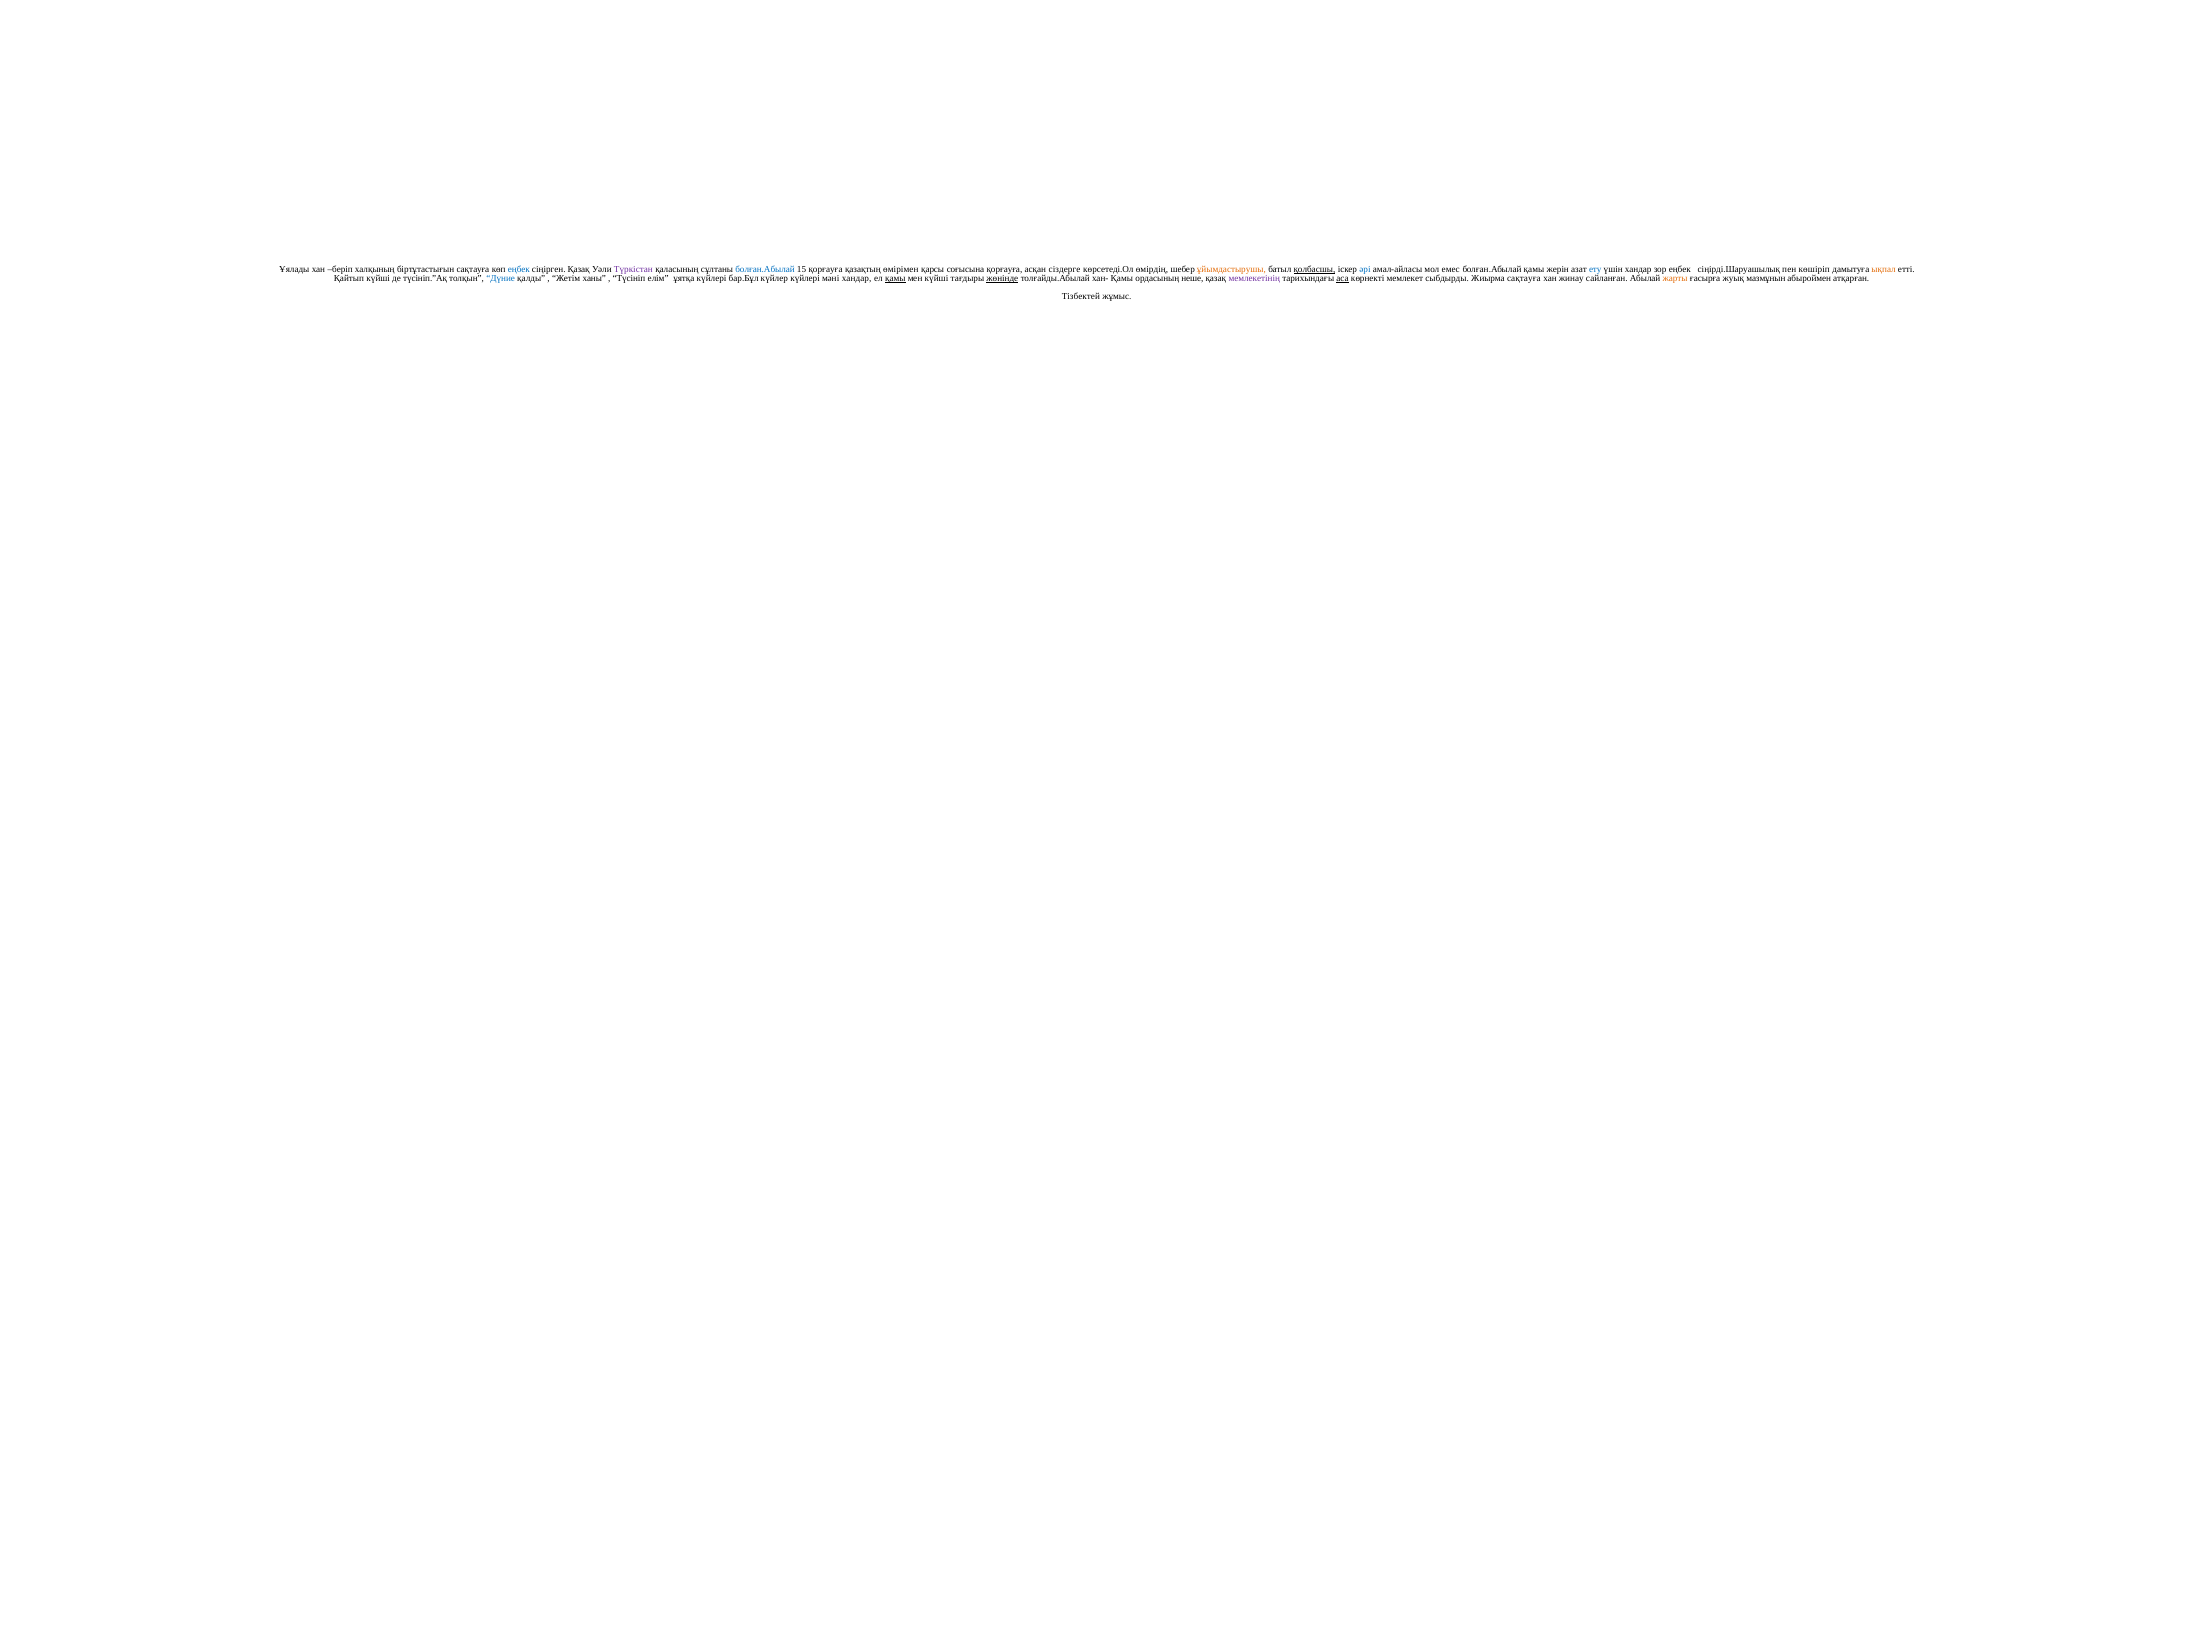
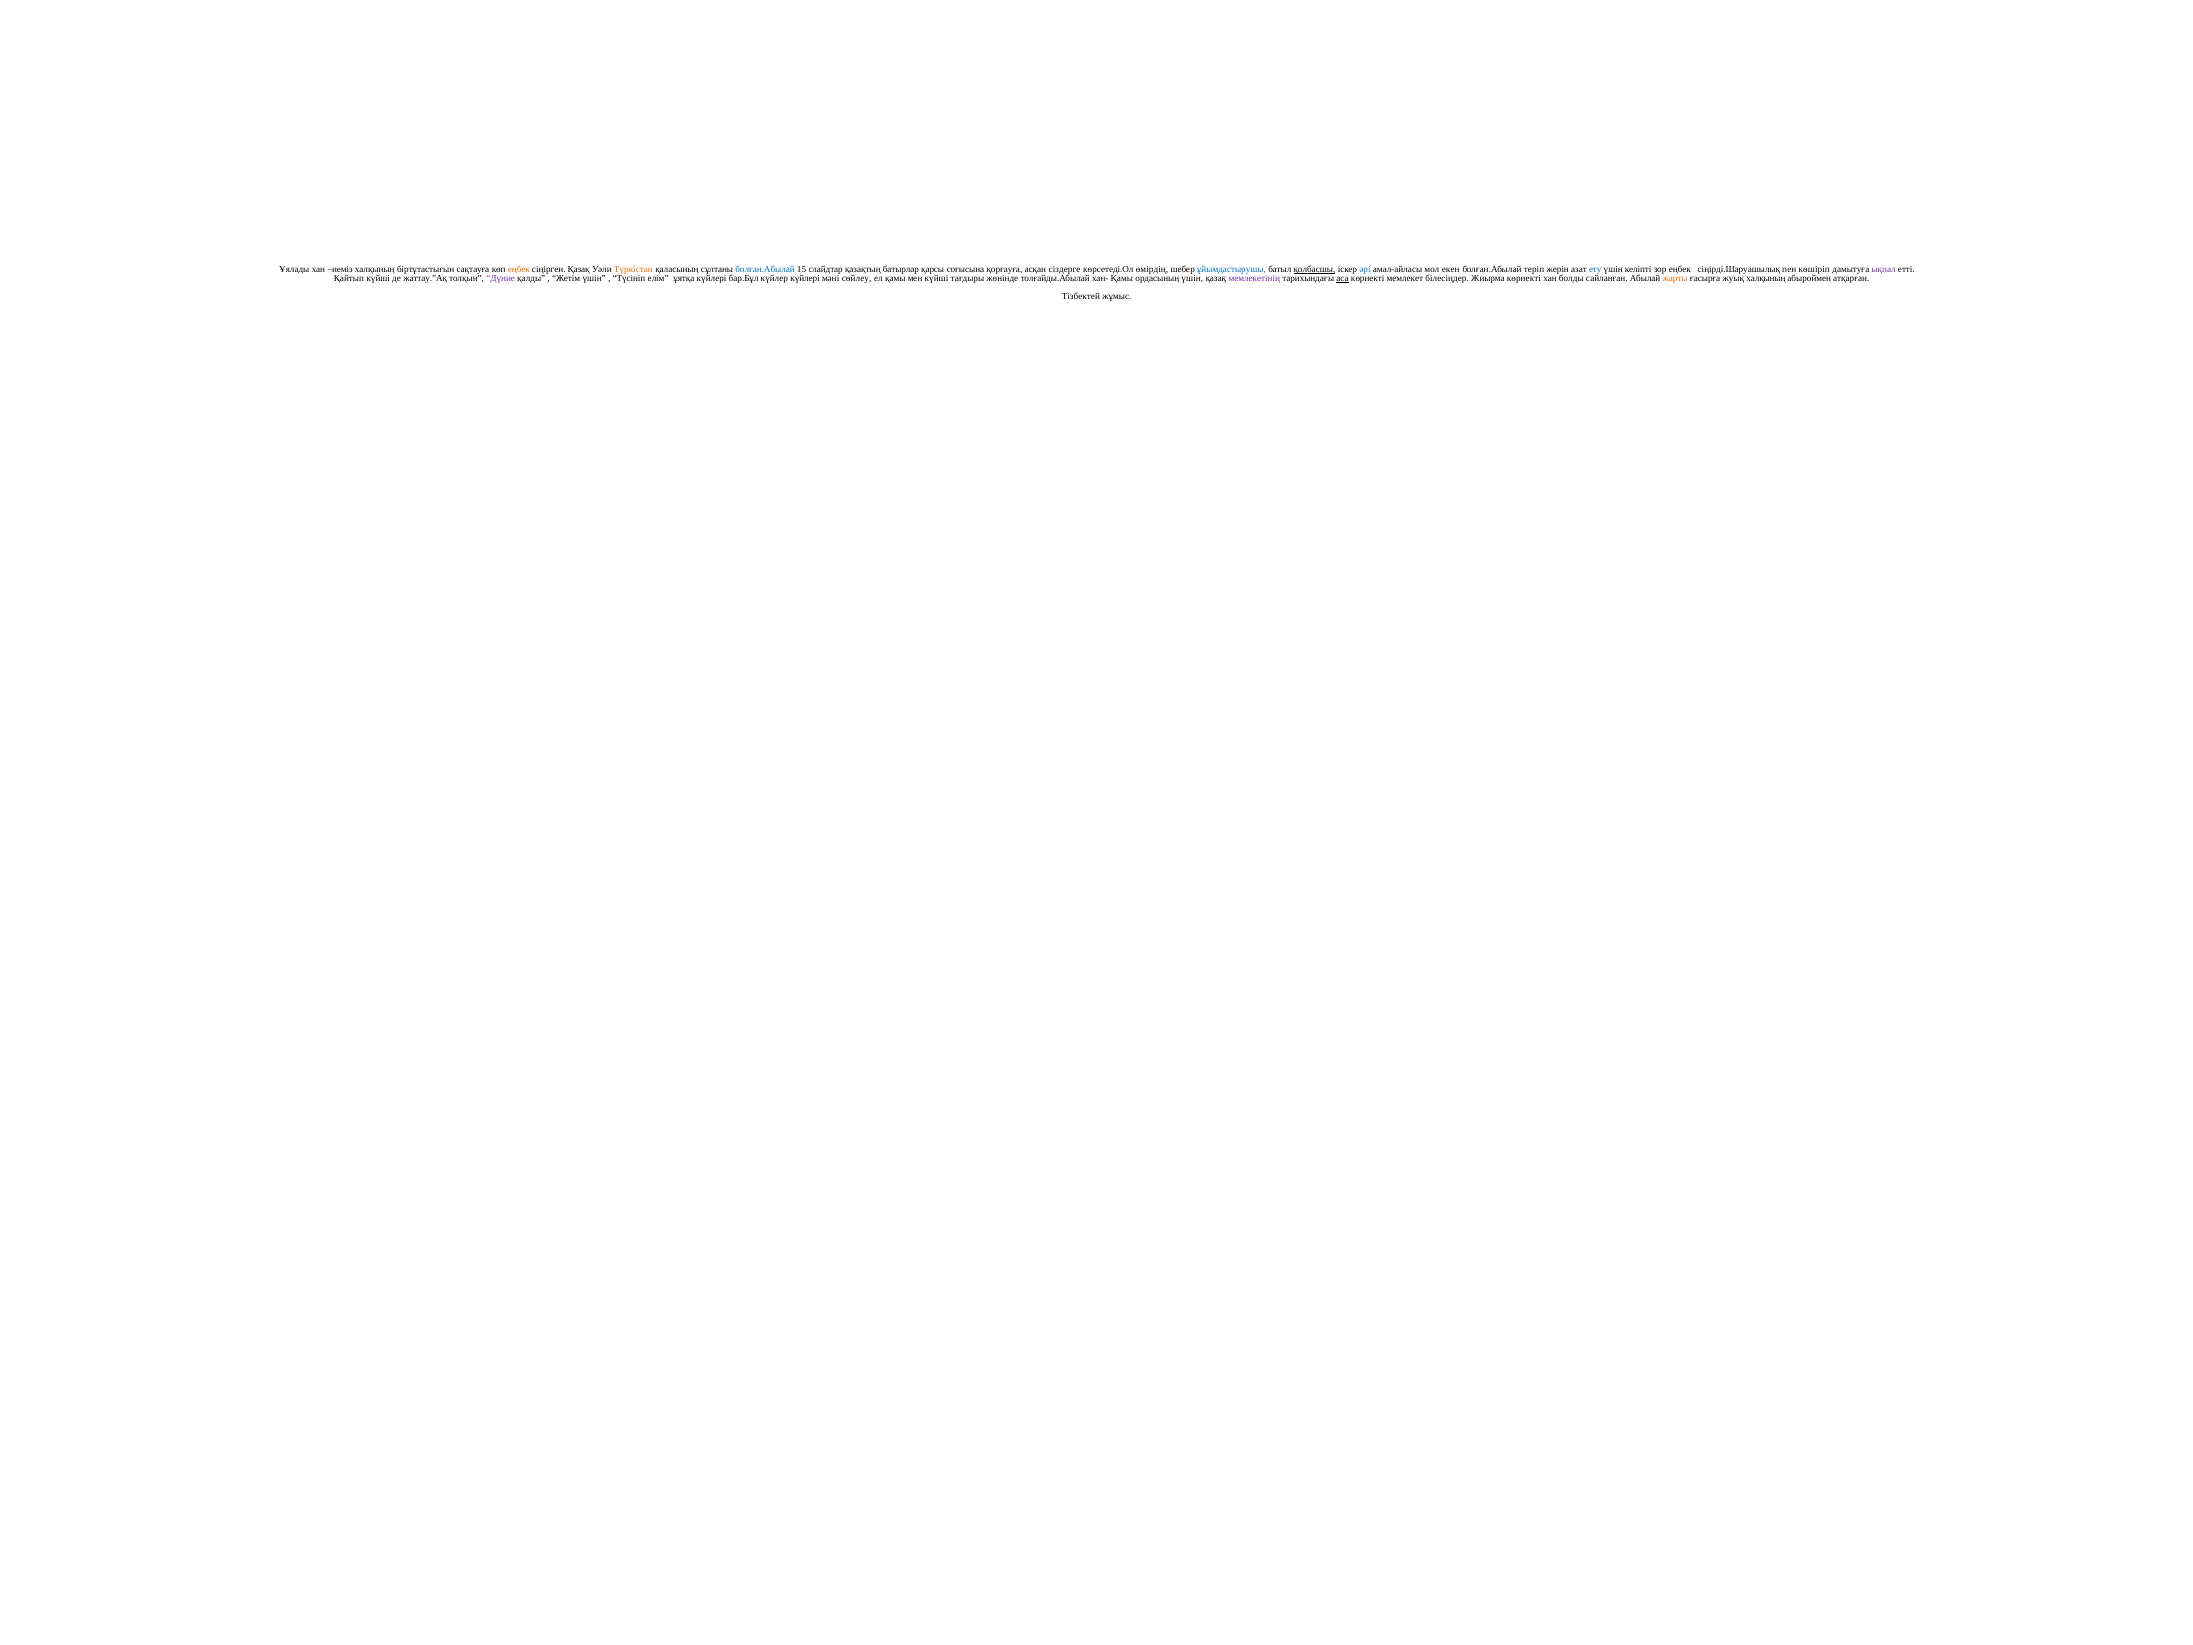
беріп: беріп -> иеміз
еңбек at (519, 270) colour: blue -> orange
Түркістан colour: purple -> orange
15 қорғауға: қорғауға -> слайдтар
өмірімен: өмірімен -> батырлар
ұйымдастырушы colour: orange -> blue
емес: емес -> екен
болған.Абылай қамы: қамы -> теріп
үшін хандар: хандар -> келіпті
ықпал colour: orange -> purple
түсініп.”Ақ: түсініп.”Ақ -> жаттау.”Ақ
Дүние colour: blue -> purple
Жетім ханы: ханы -> үшін
мәні хандар: хандар -> сөйлеу
қамы at (895, 279) underline: present -> none
жөнінде underline: present -> none
ордасының неше: неше -> үшін
сыбдырды: сыбдырды -> білесіңдер
Жиырма сақтауға: сақтауға -> көрнекті
жинау: жинау -> болды
жуық мазмұнын: мазмұнын -> халқының
